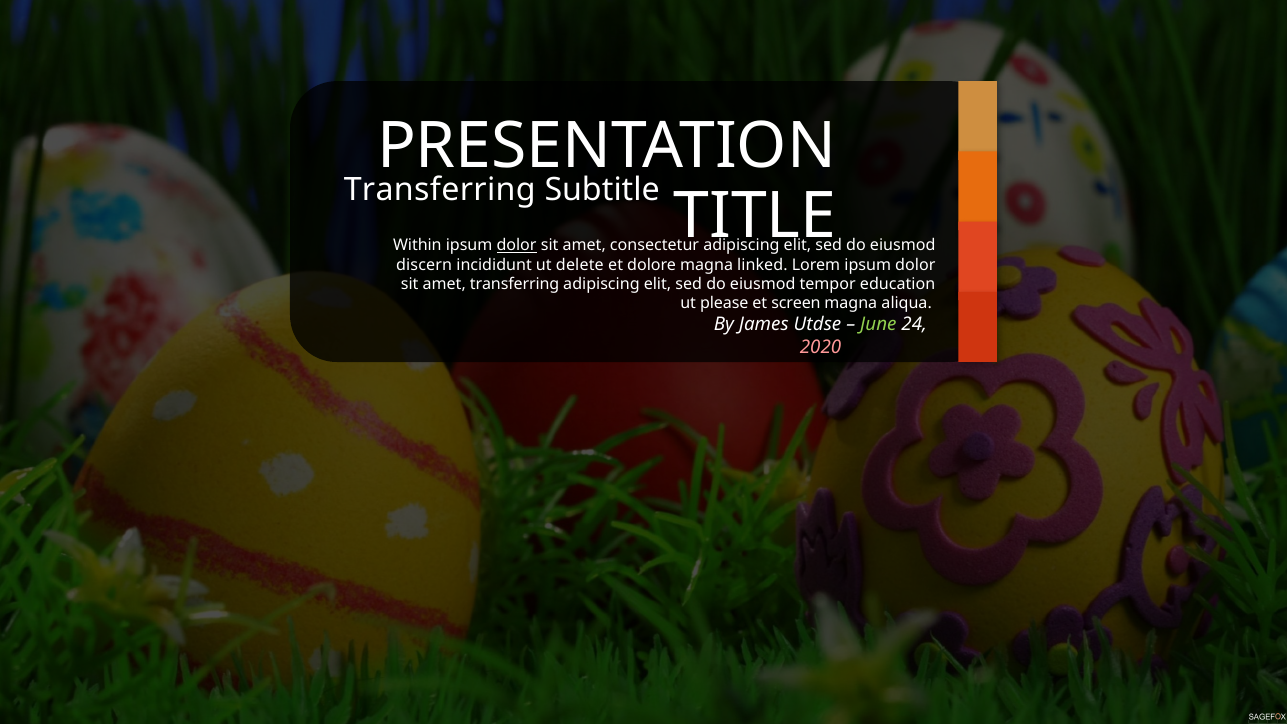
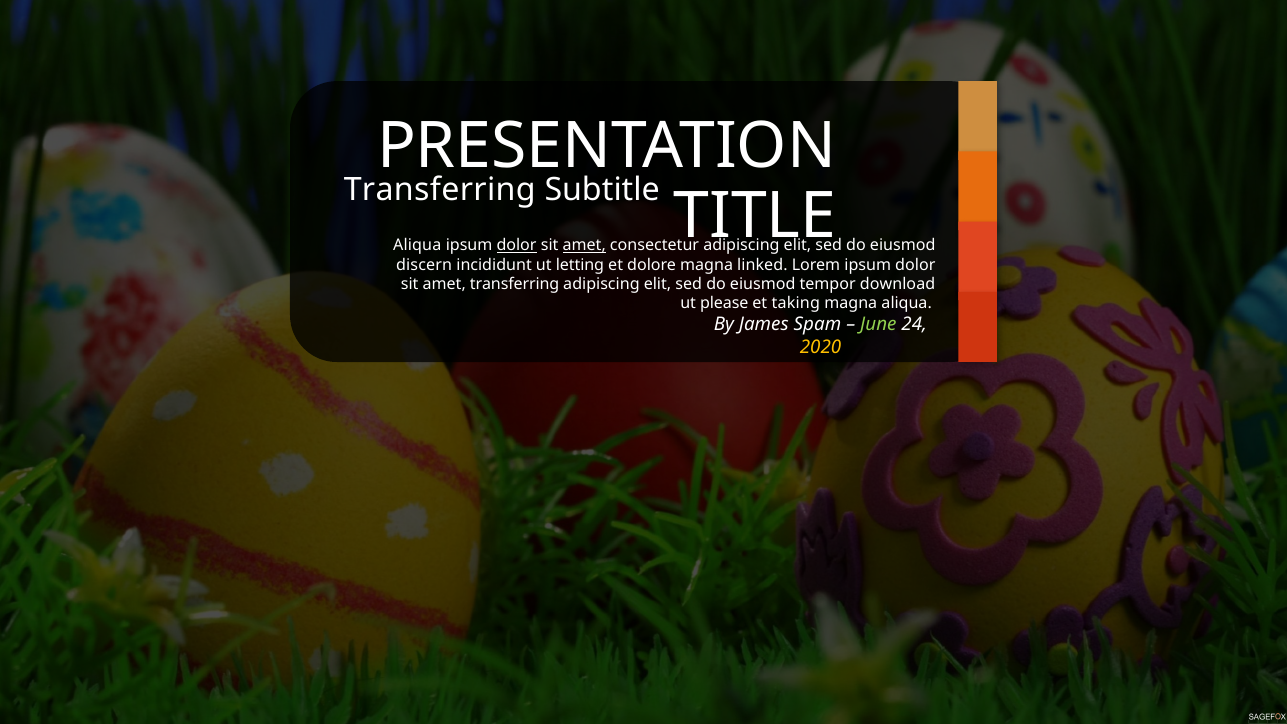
Within at (417, 246): Within -> Aliqua
amet at (584, 246) underline: none -> present
delete: delete -> letting
education: education -> download
screen: screen -> taking
Utdse: Utdse -> Spam
2020 colour: pink -> yellow
